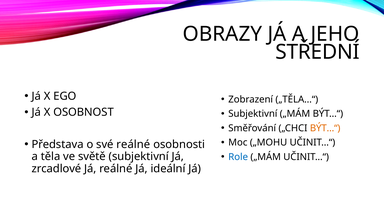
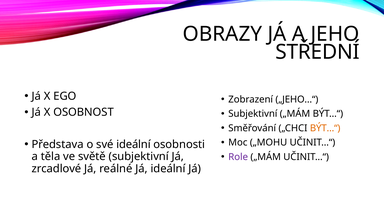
„TĚLA…“: „TĚLA…“ -> „JEHO…“
své reálné: reálné -> ideální
Role colour: blue -> purple
